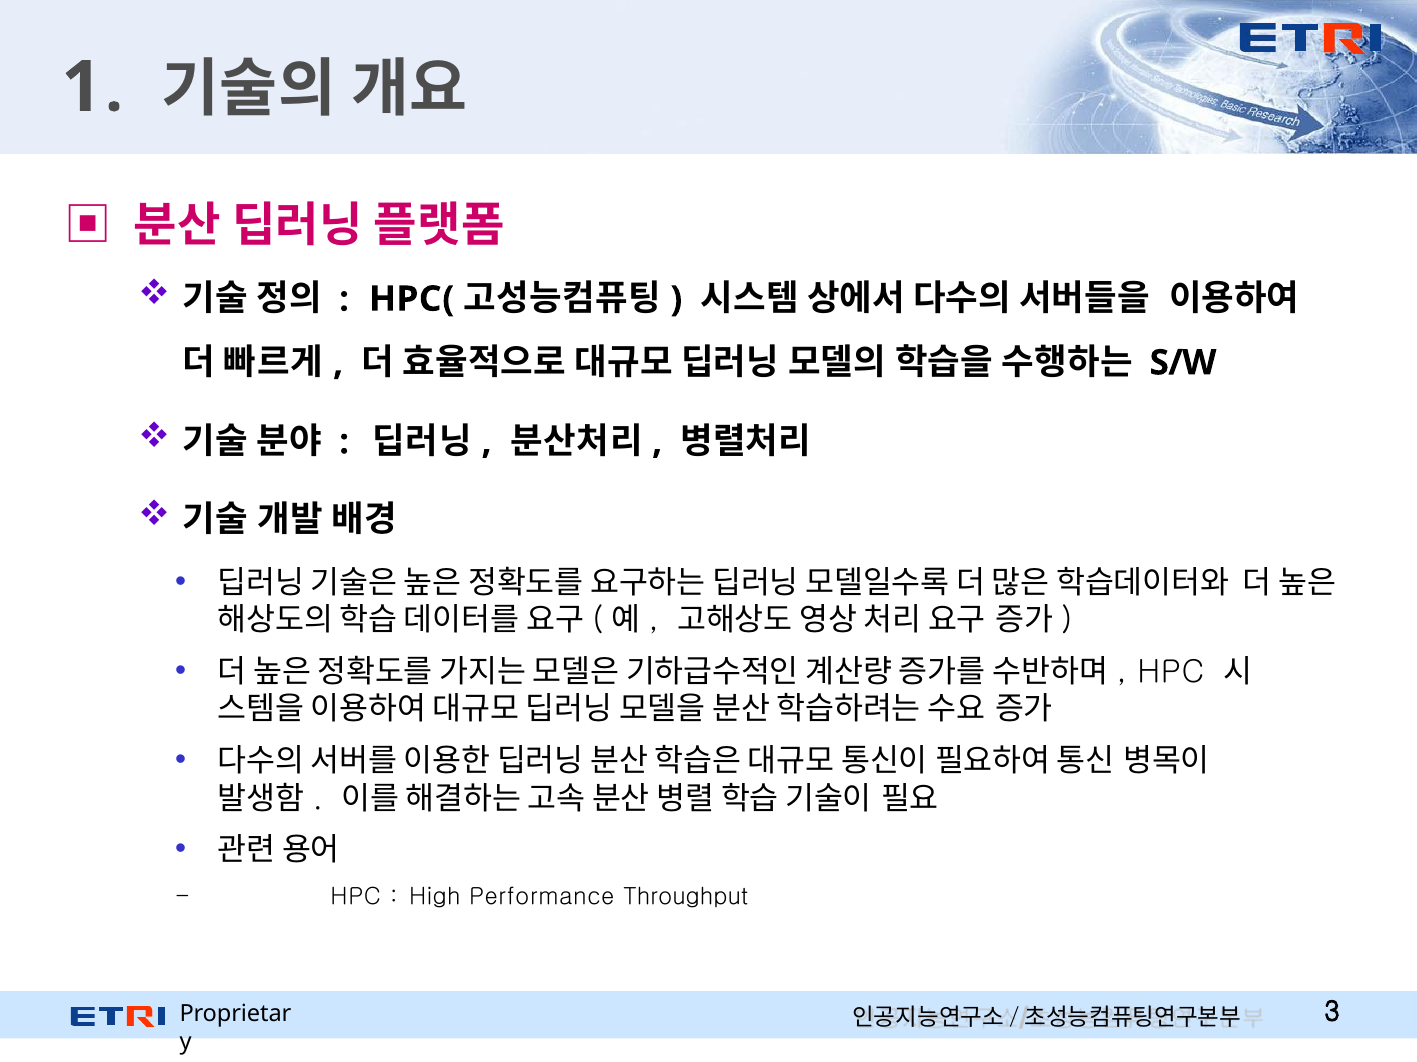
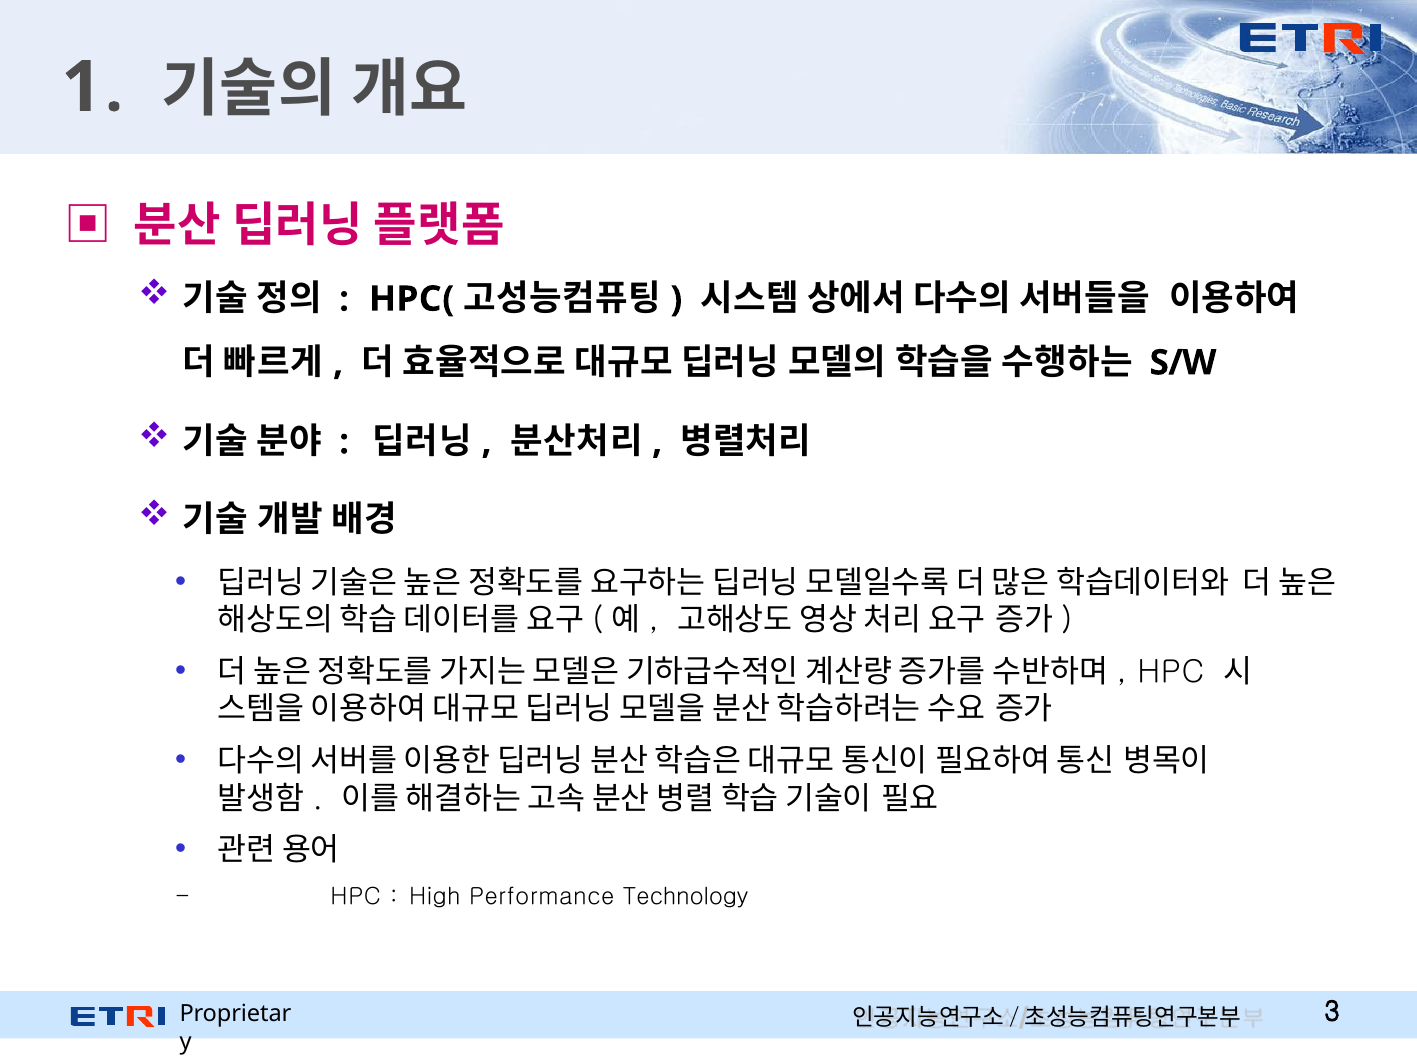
Throughput: Throughput -> Technology
